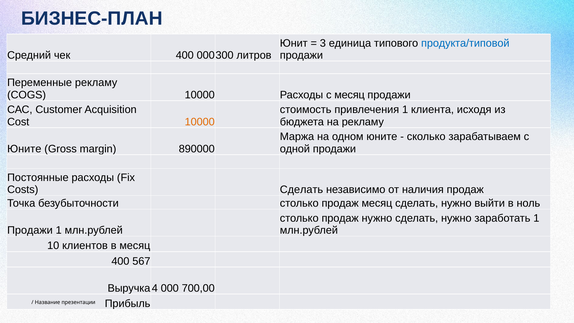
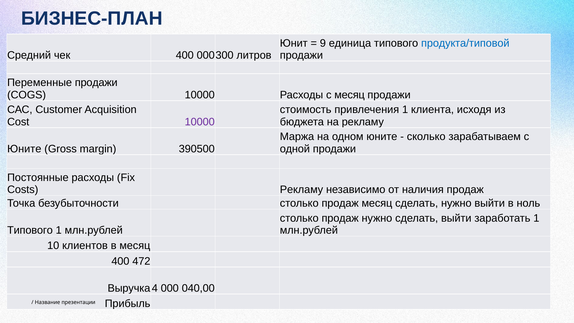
3: 3 -> 9
Переменные рекламу: рекламу -> продажи
10000 at (200, 122) colour: orange -> purple
890000: 890000 -> 390500
Costs Сделать: Сделать -> Рекламу
нужно сделать нужно: нужно -> выйти
Продажи at (30, 230): Продажи -> Типового
567: 567 -> 472
700,00: 700,00 -> 040,00
